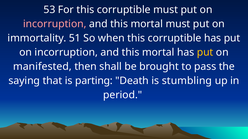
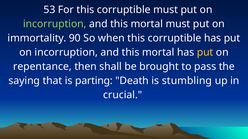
incorruption at (55, 24) colour: pink -> light green
51: 51 -> 90
manifested: manifested -> repentance
period: period -> crucial
